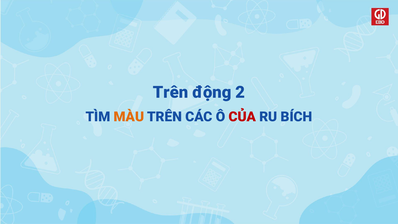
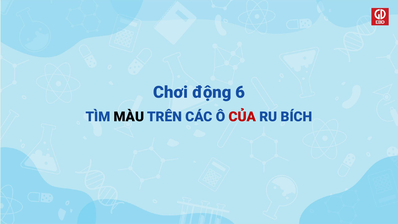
Trên at (171, 92): Trên -> Chơi
2: 2 -> 6
MÀU colour: orange -> black
